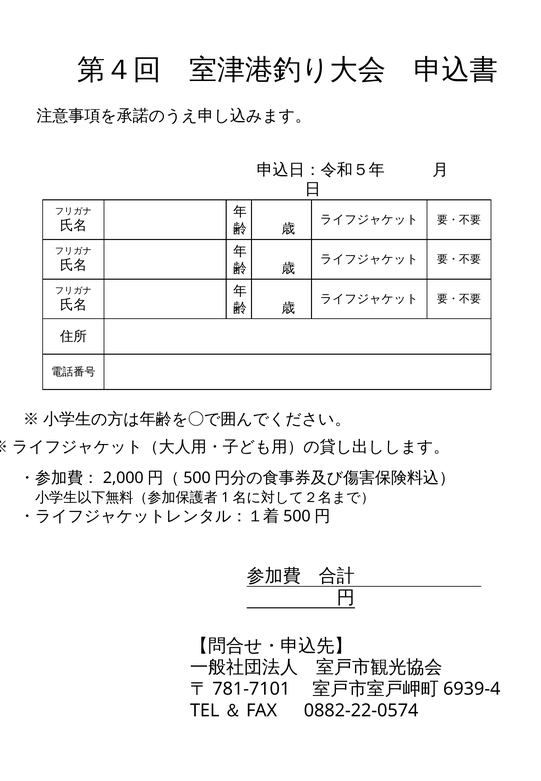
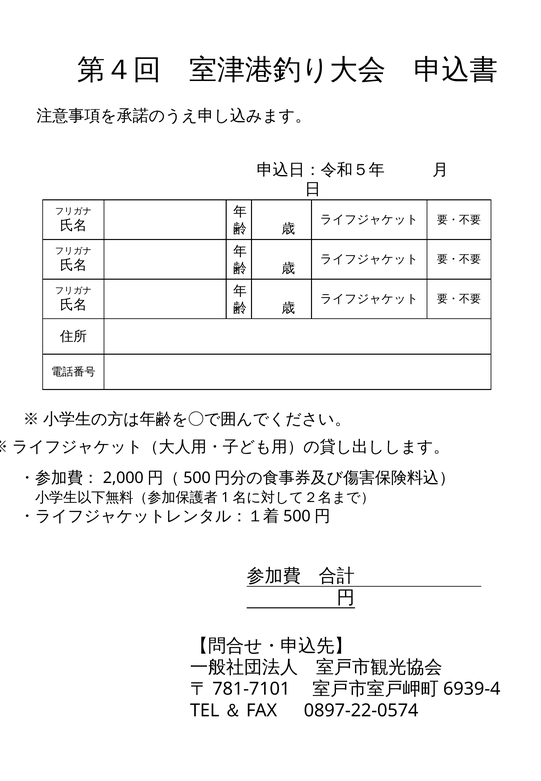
0882-22-0574: 0882-22-0574 -> 0897-22-0574
